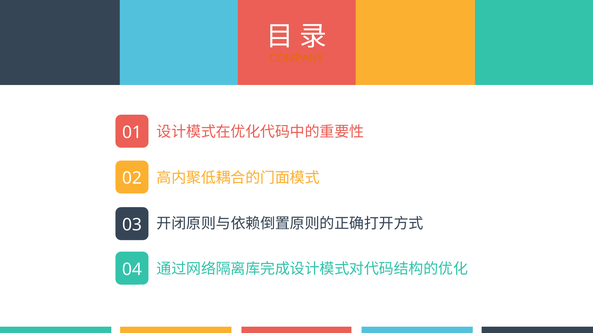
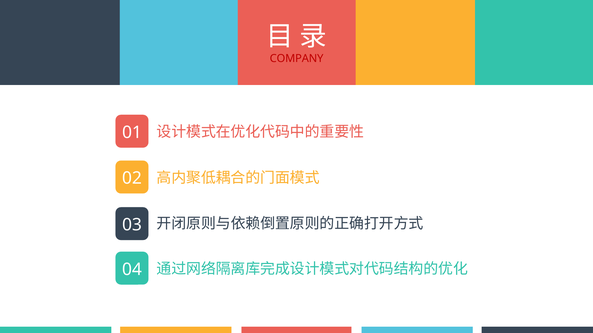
COMPANY colour: orange -> red
